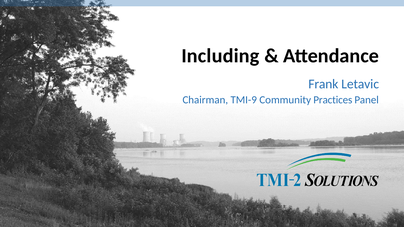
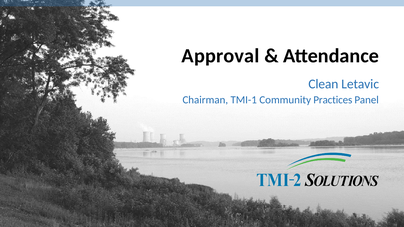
Including: Including -> Approval
Frank: Frank -> Clean
TMI-9: TMI-9 -> TMI-1
